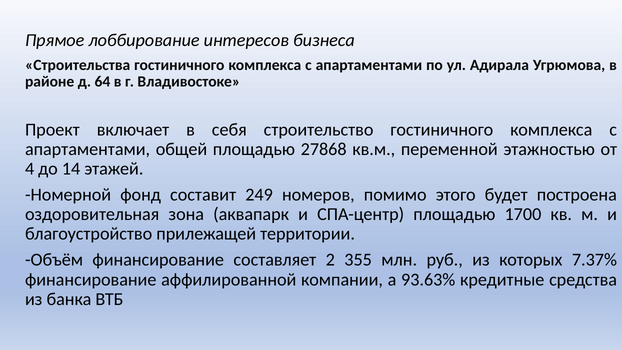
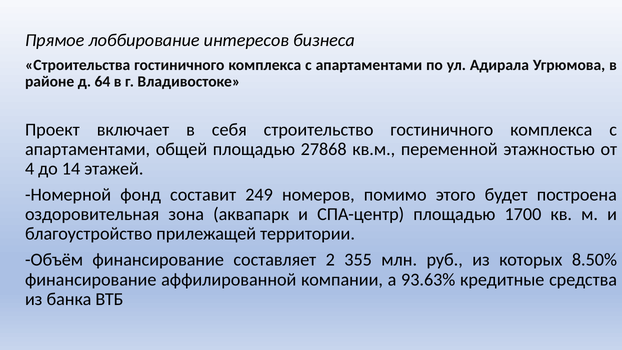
7.37%: 7.37% -> 8.50%
